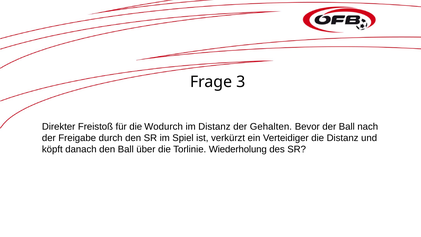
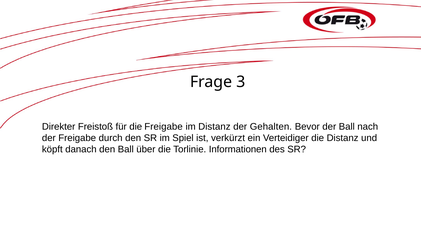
die Wodurch: Wodurch -> Freigabe
Wiederholung: Wiederholung -> Informationen
